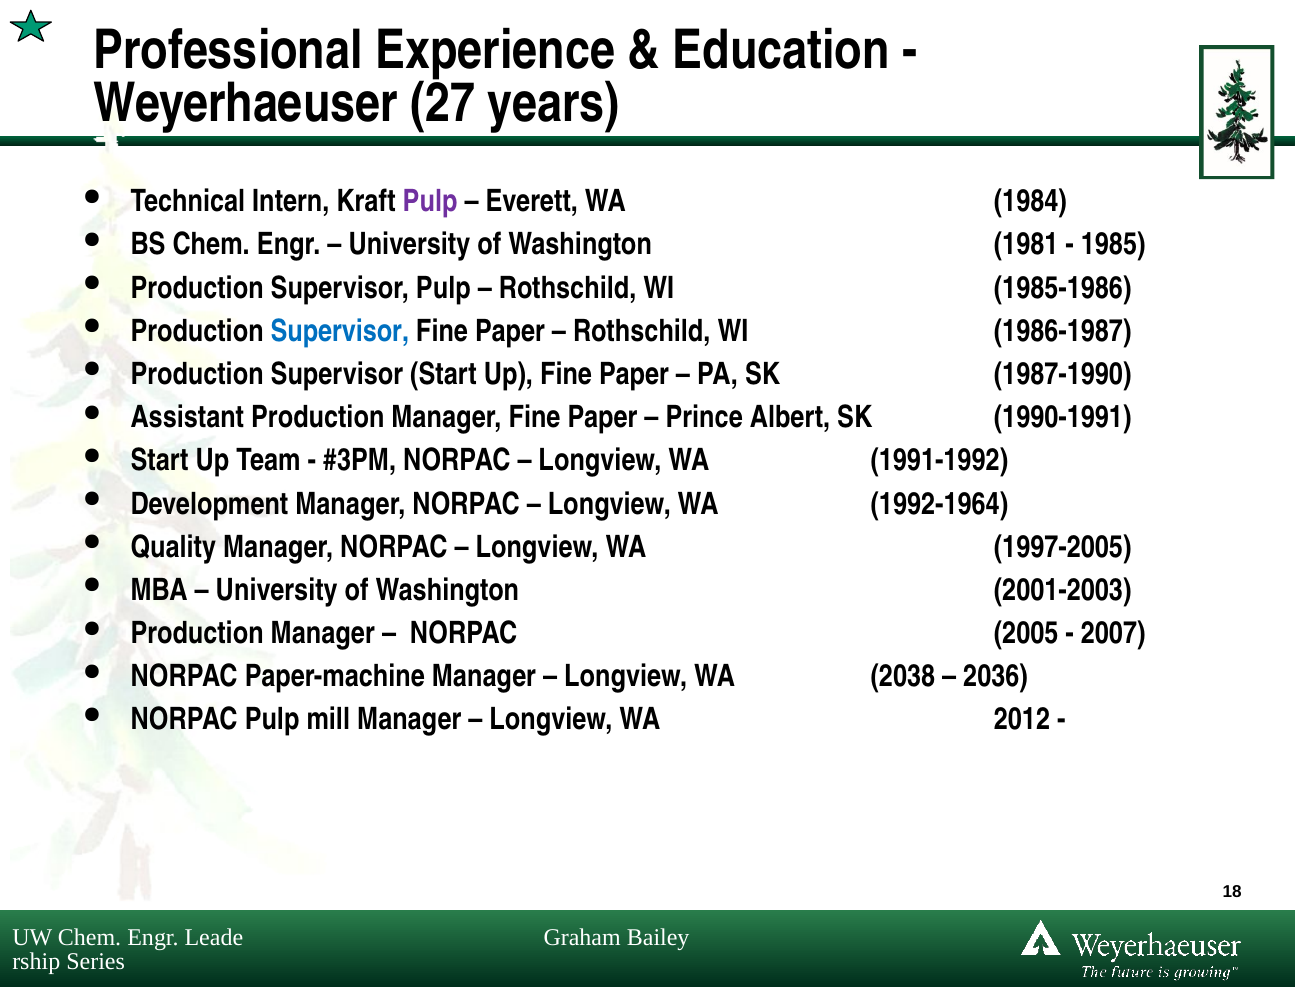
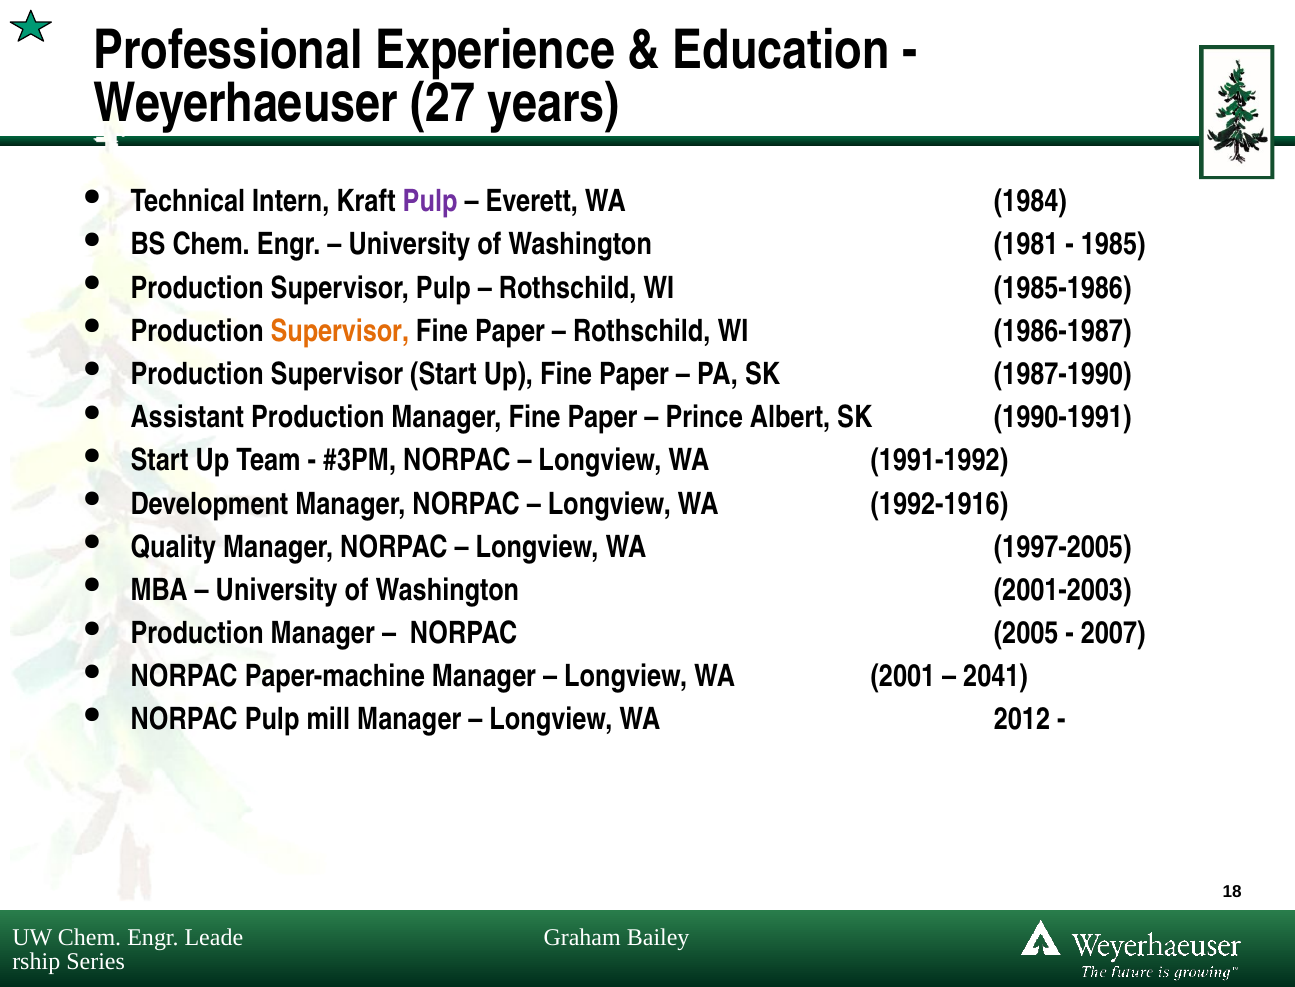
Supervisor at (340, 331) colour: blue -> orange
1992-1964: 1992-1964 -> 1992-1916
2038: 2038 -> 2001
2036: 2036 -> 2041
